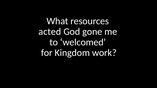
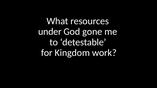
acted: acted -> under
welcomed: welcomed -> detestable
